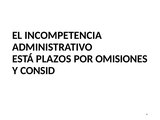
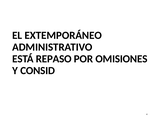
INCOMPETENCIA: INCOMPETENCIA -> EXTEMPORÁNEO
PLAZOS: PLAZOS -> REPASO
